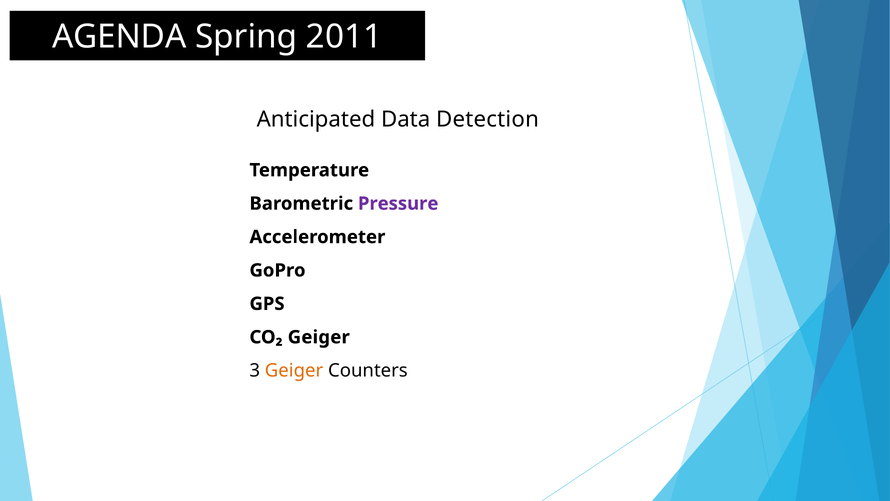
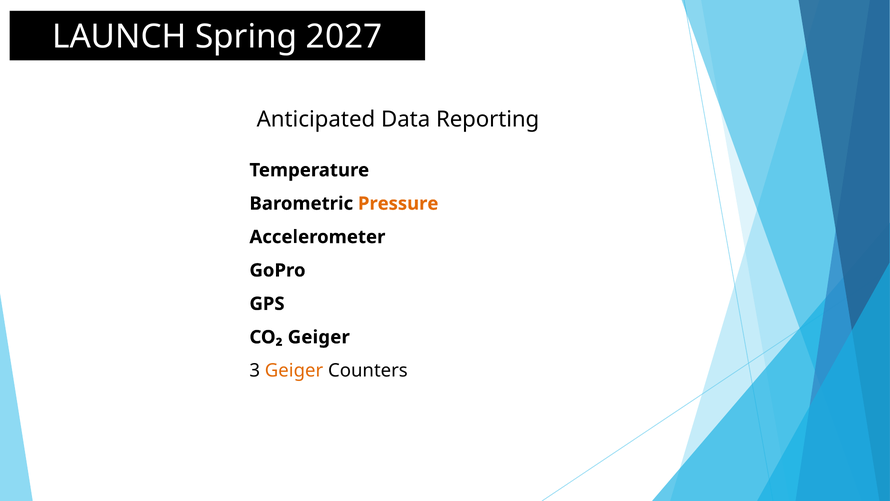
AGENDA: AGENDA -> LAUNCH
2011: 2011 -> 2027
Detection: Detection -> Reporting
Pressure colour: purple -> orange
